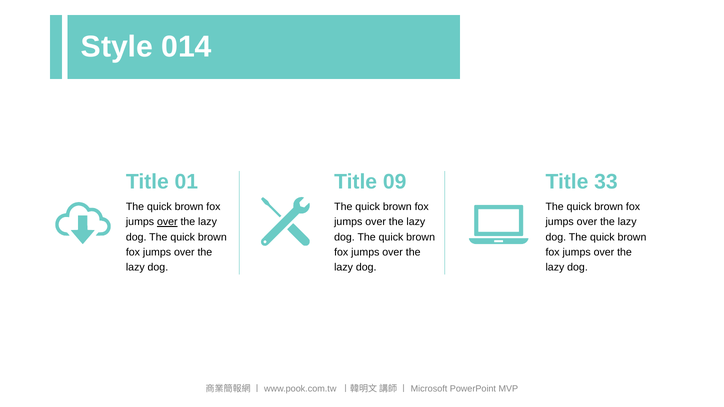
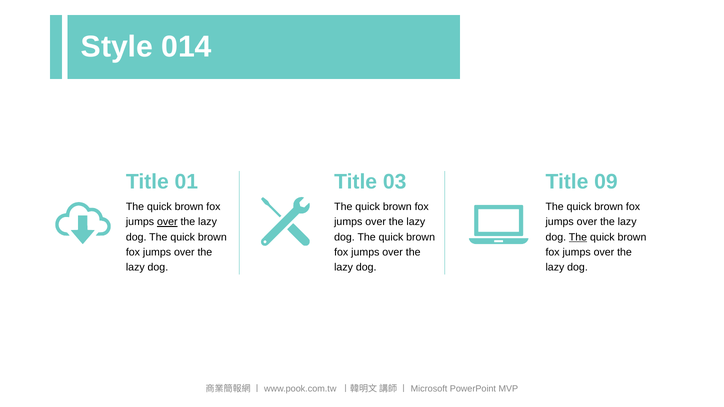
09: 09 -> 03
33: 33 -> 09
The at (578, 237) underline: none -> present
